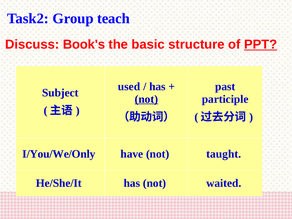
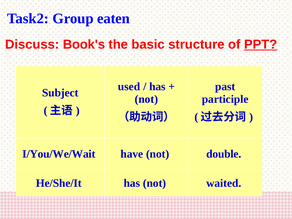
teach: teach -> eaten
not at (146, 99) underline: present -> none
I/You/We/Only: I/You/We/Only -> I/You/We/Wait
taught: taught -> double
